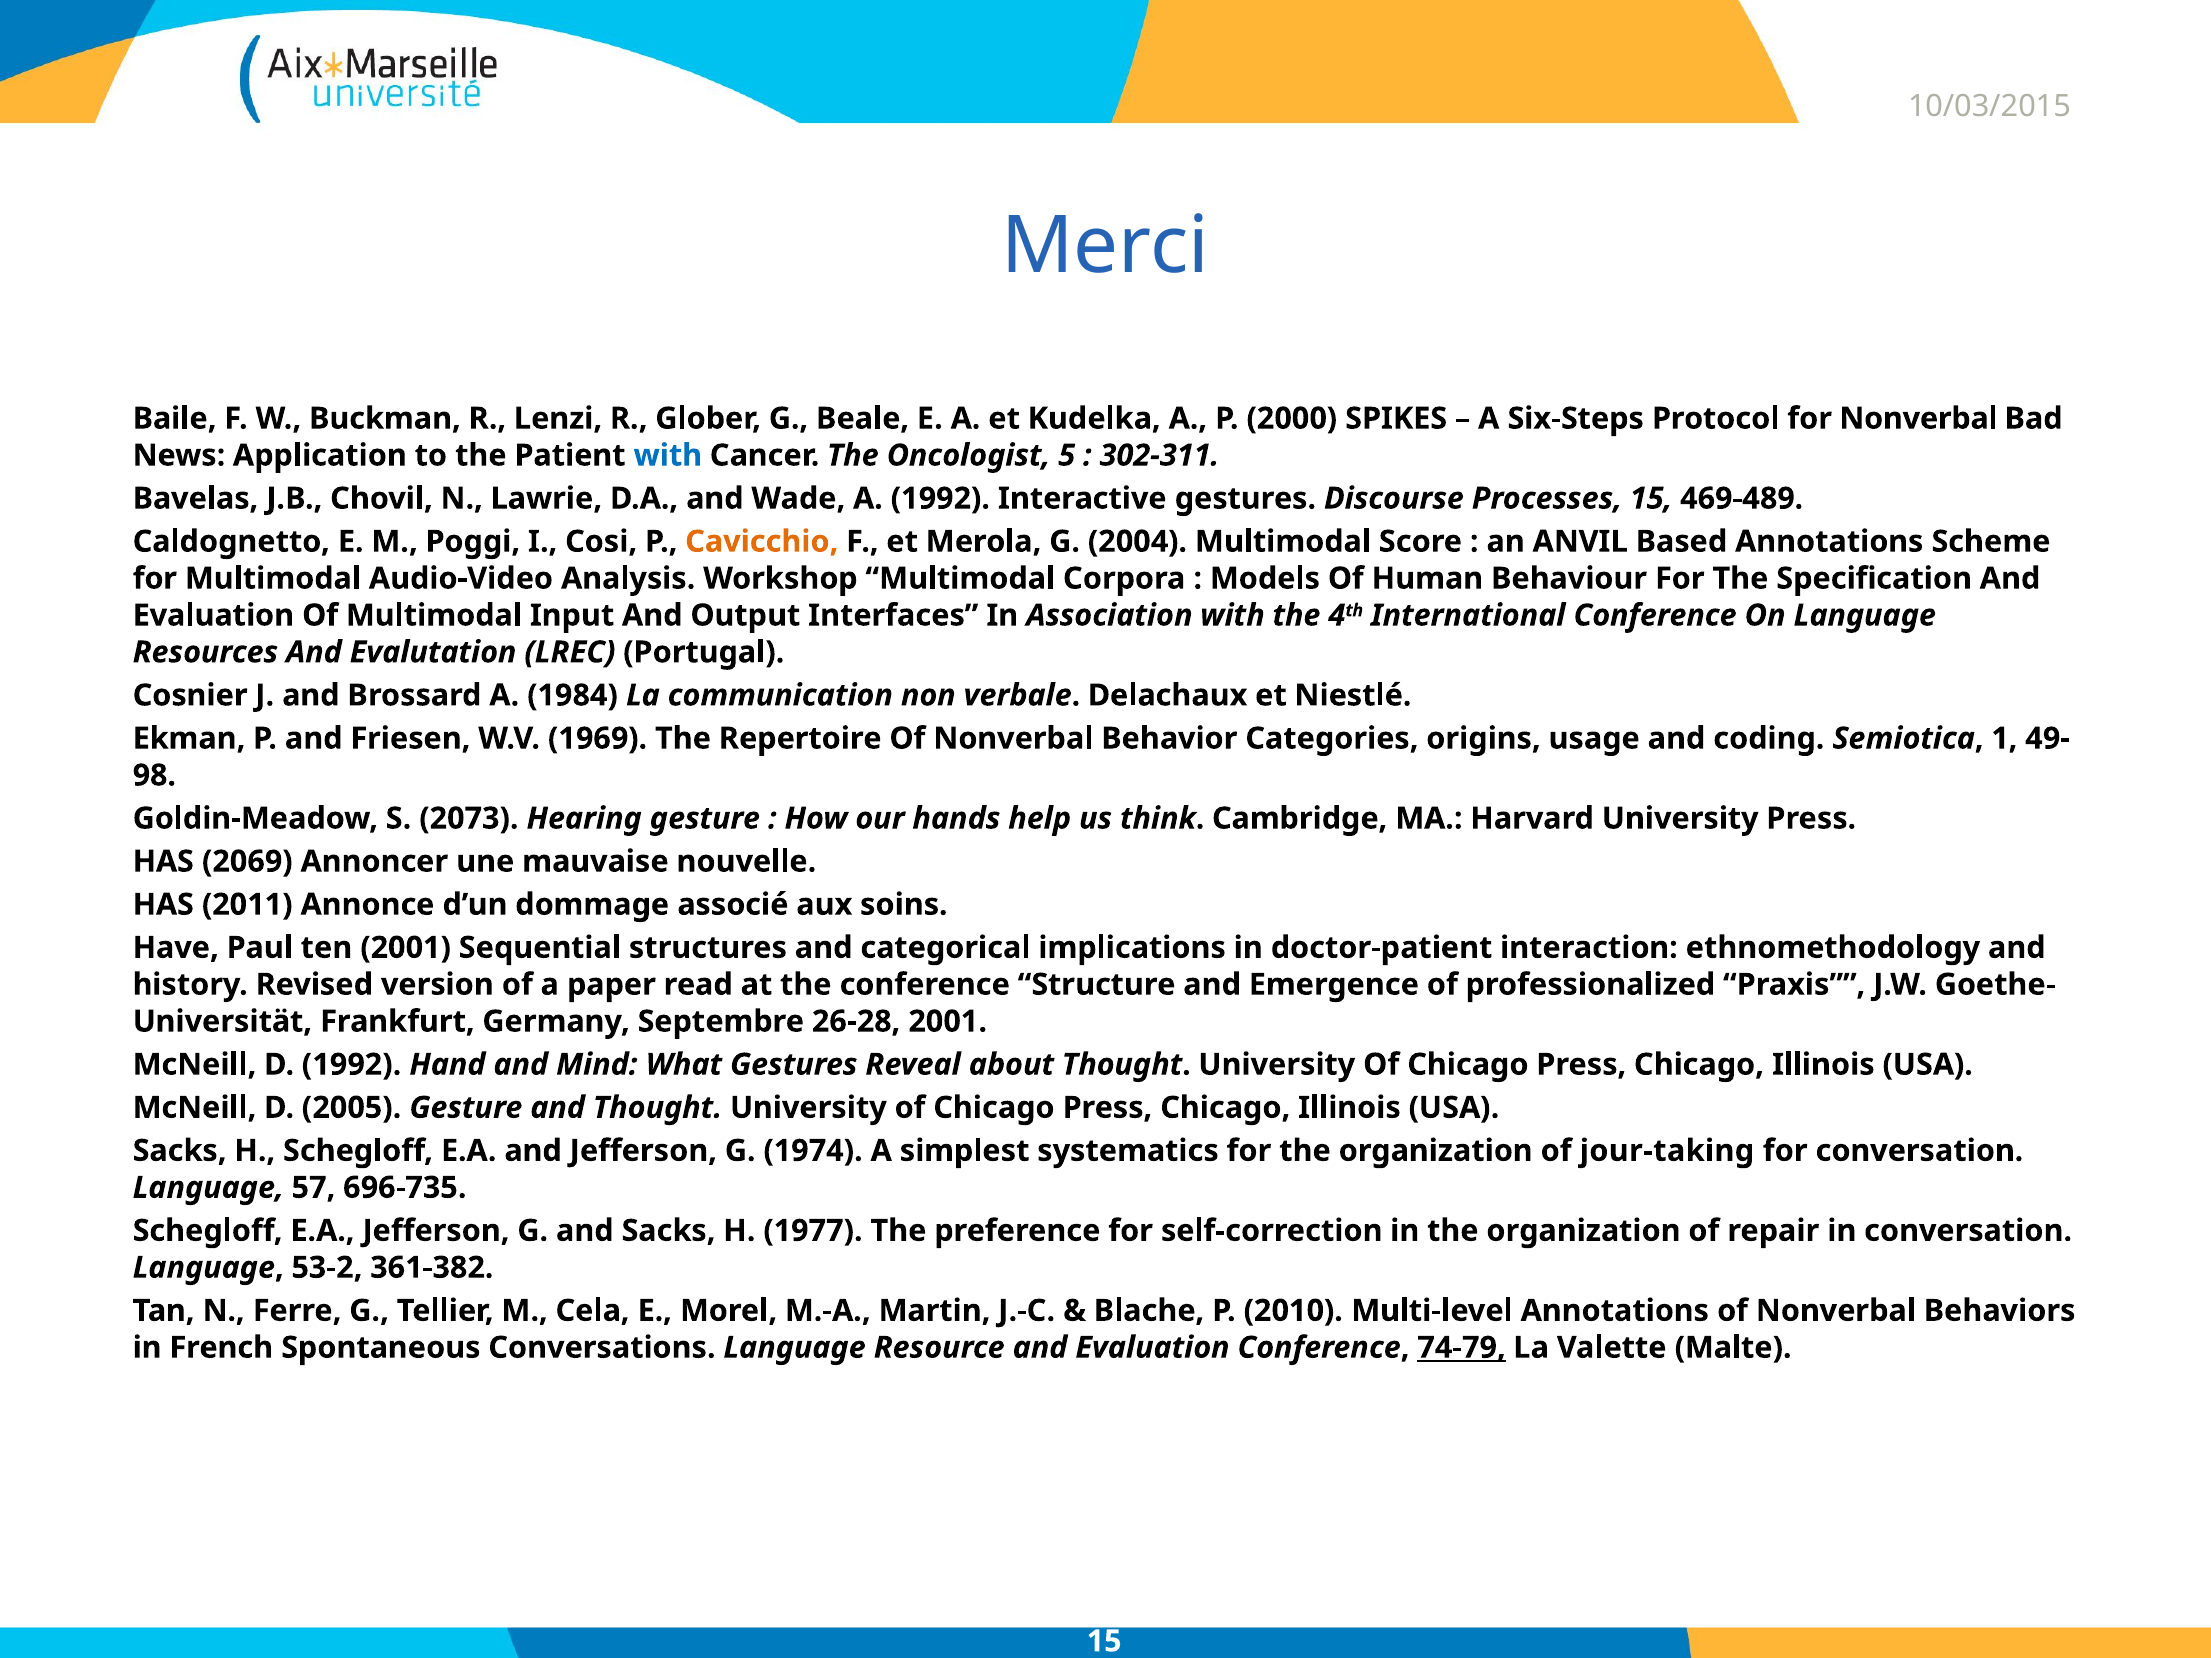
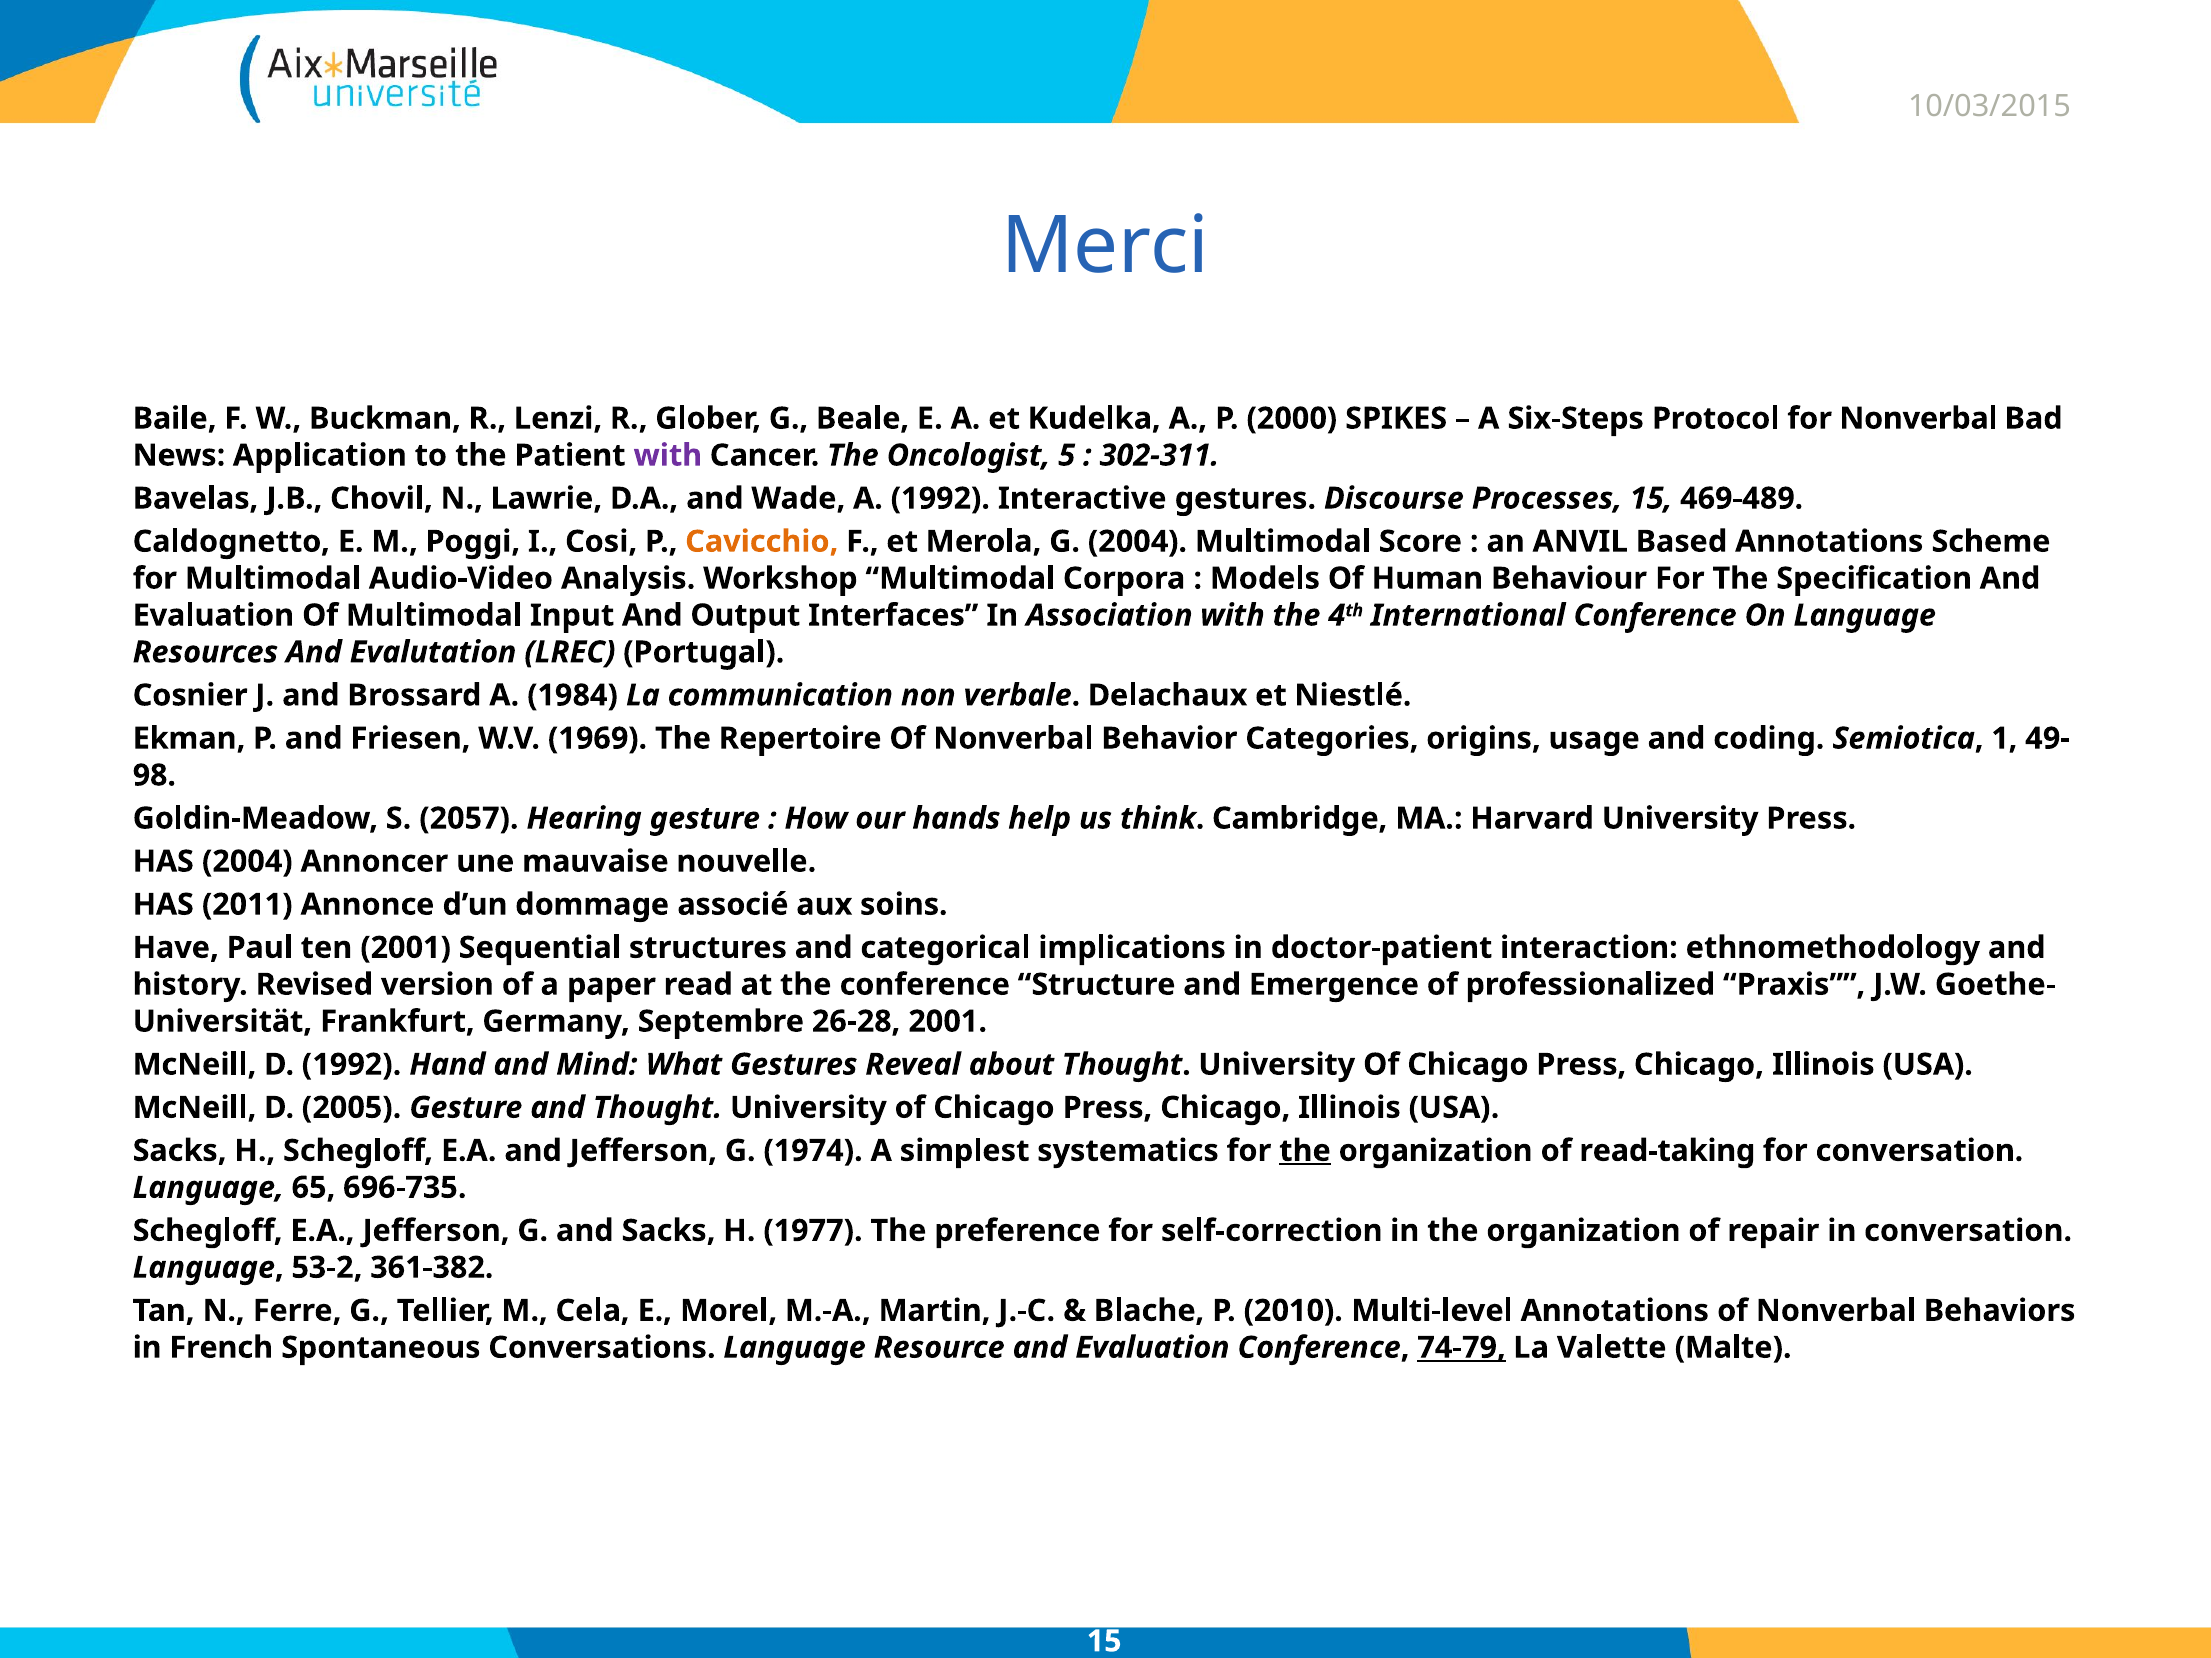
with at (668, 455) colour: blue -> purple
2073: 2073 -> 2057
HAS 2069: 2069 -> 2004
the at (1305, 1151) underline: none -> present
jour-taking: jour-taking -> read-taking
57: 57 -> 65
